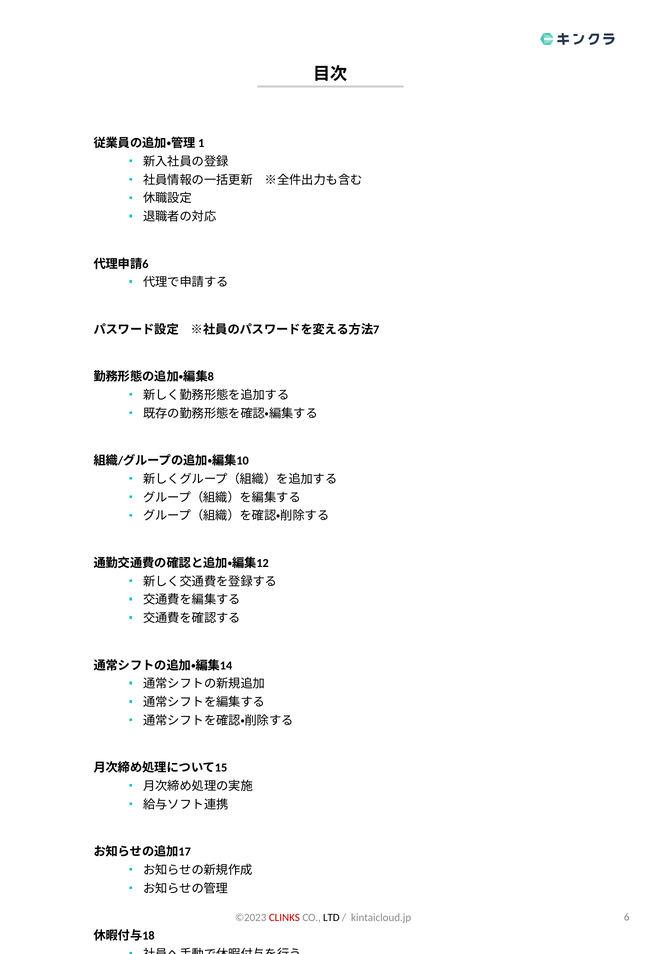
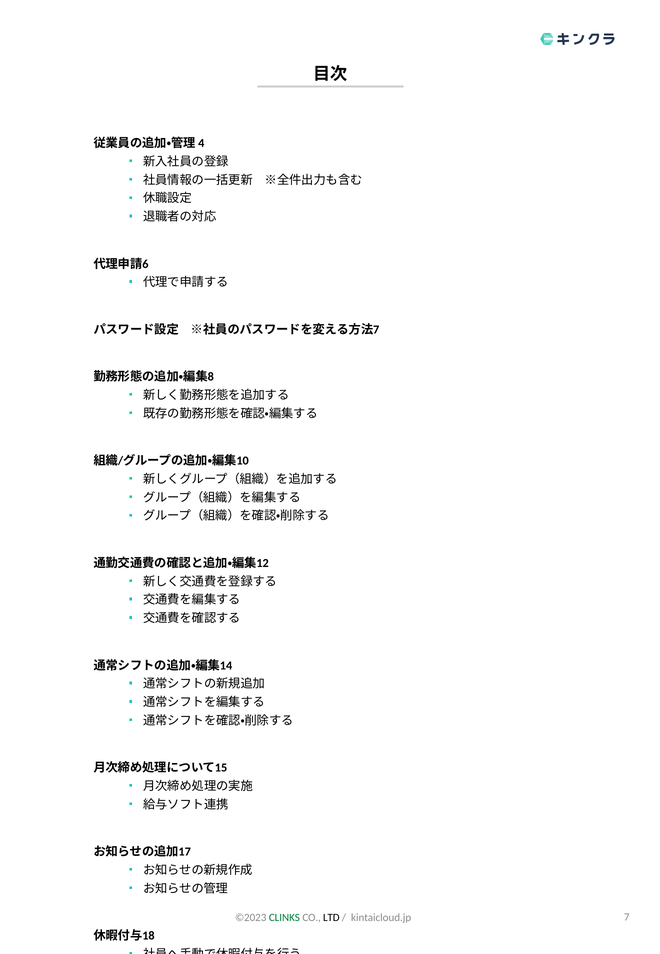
1: 1 -> 4
CLINKS colour: red -> green
6: 6 -> 7
